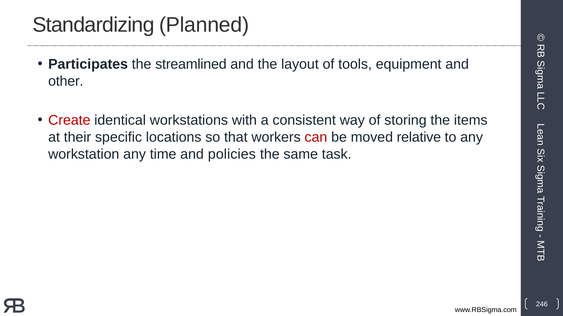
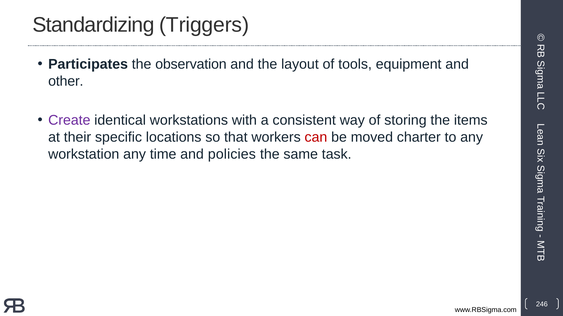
Planned: Planned -> Triggers
streamlined: streamlined -> observation
Create colour: red -> purple
relative: relative -> charter
